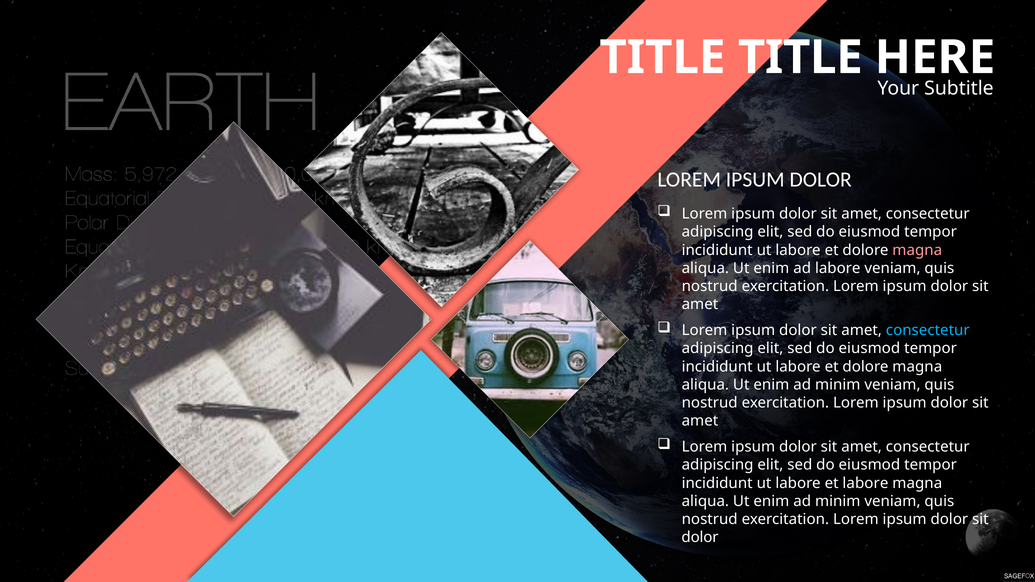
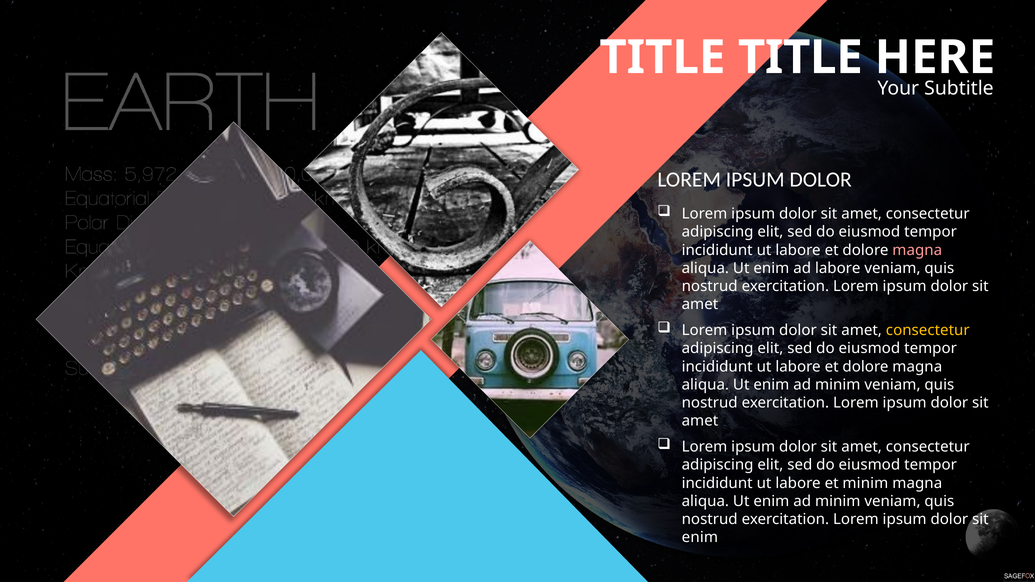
consectetur at (928, 330) colour: light blue -> yellow
et labore: labore -> minim
dolor at (700, 538): dolor -> enim
